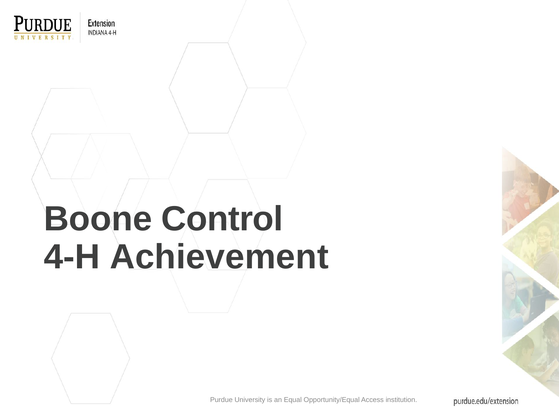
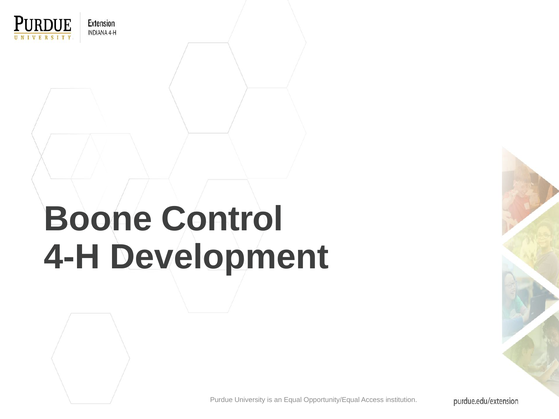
Achievement: Achievement -> Development
